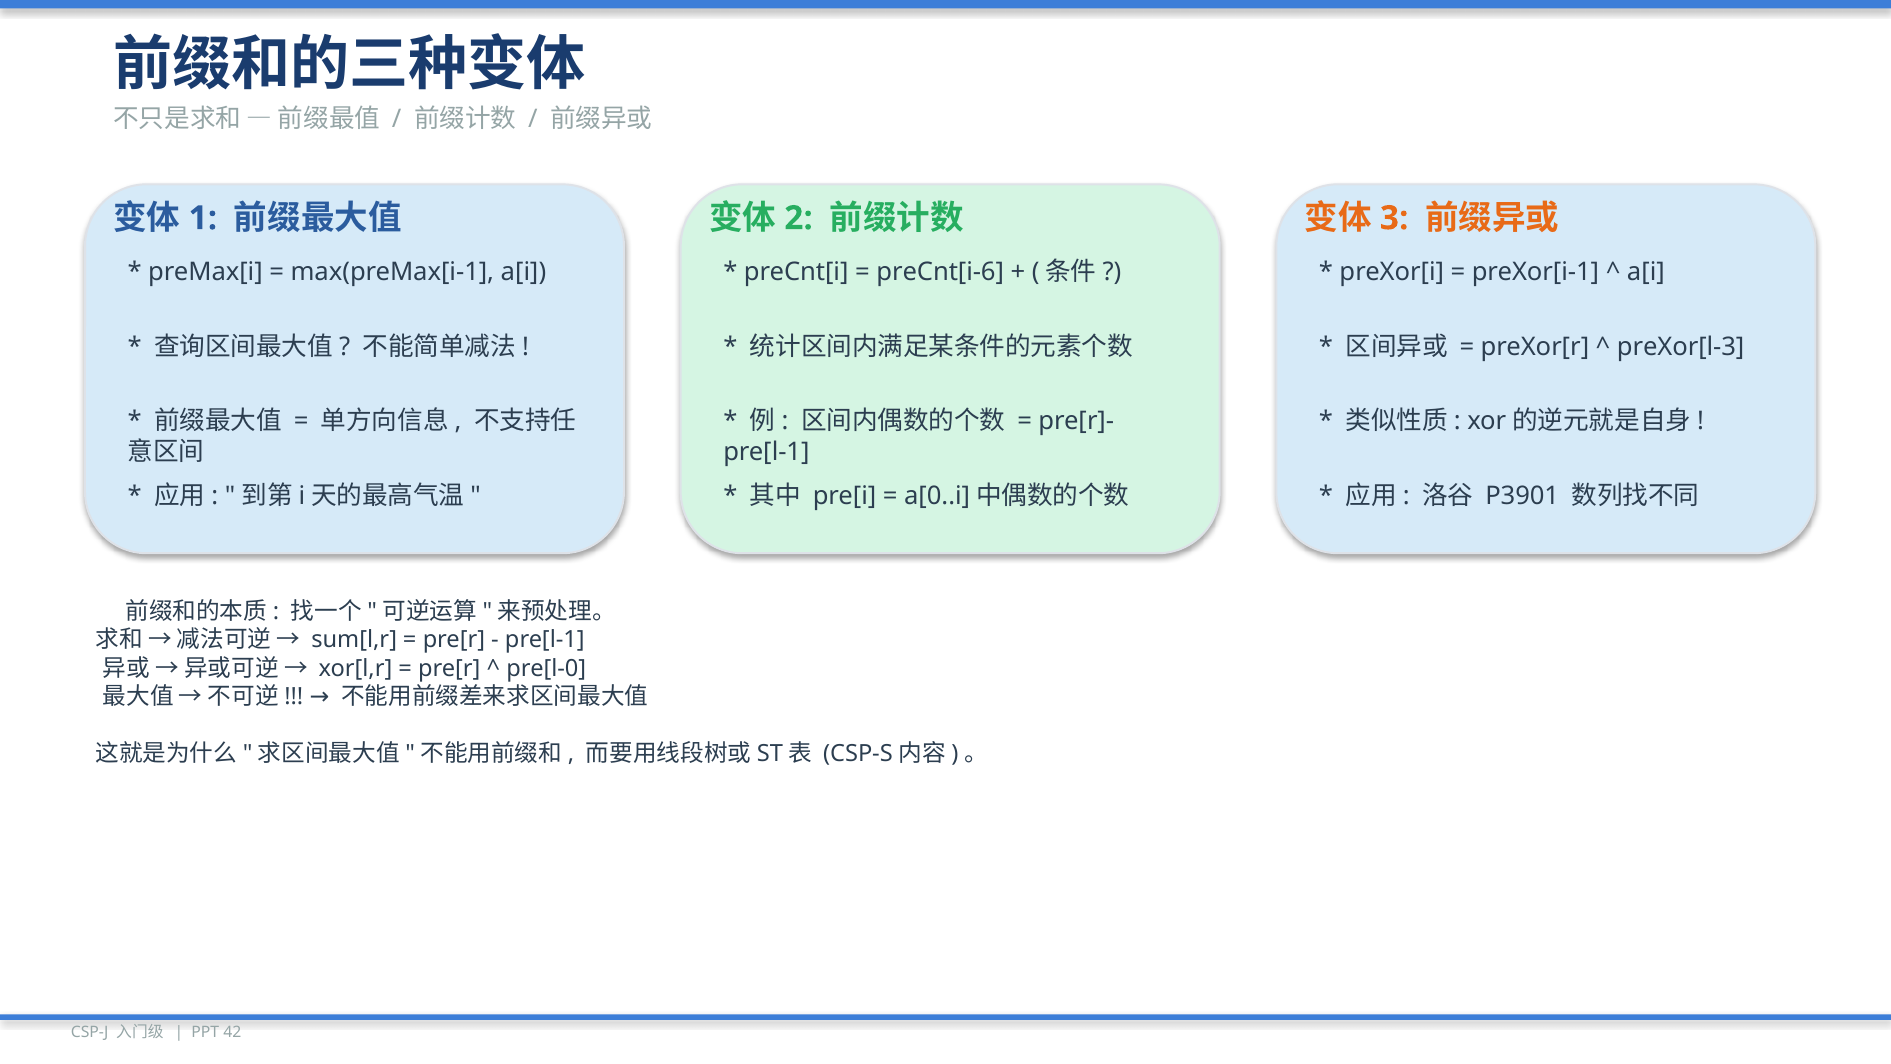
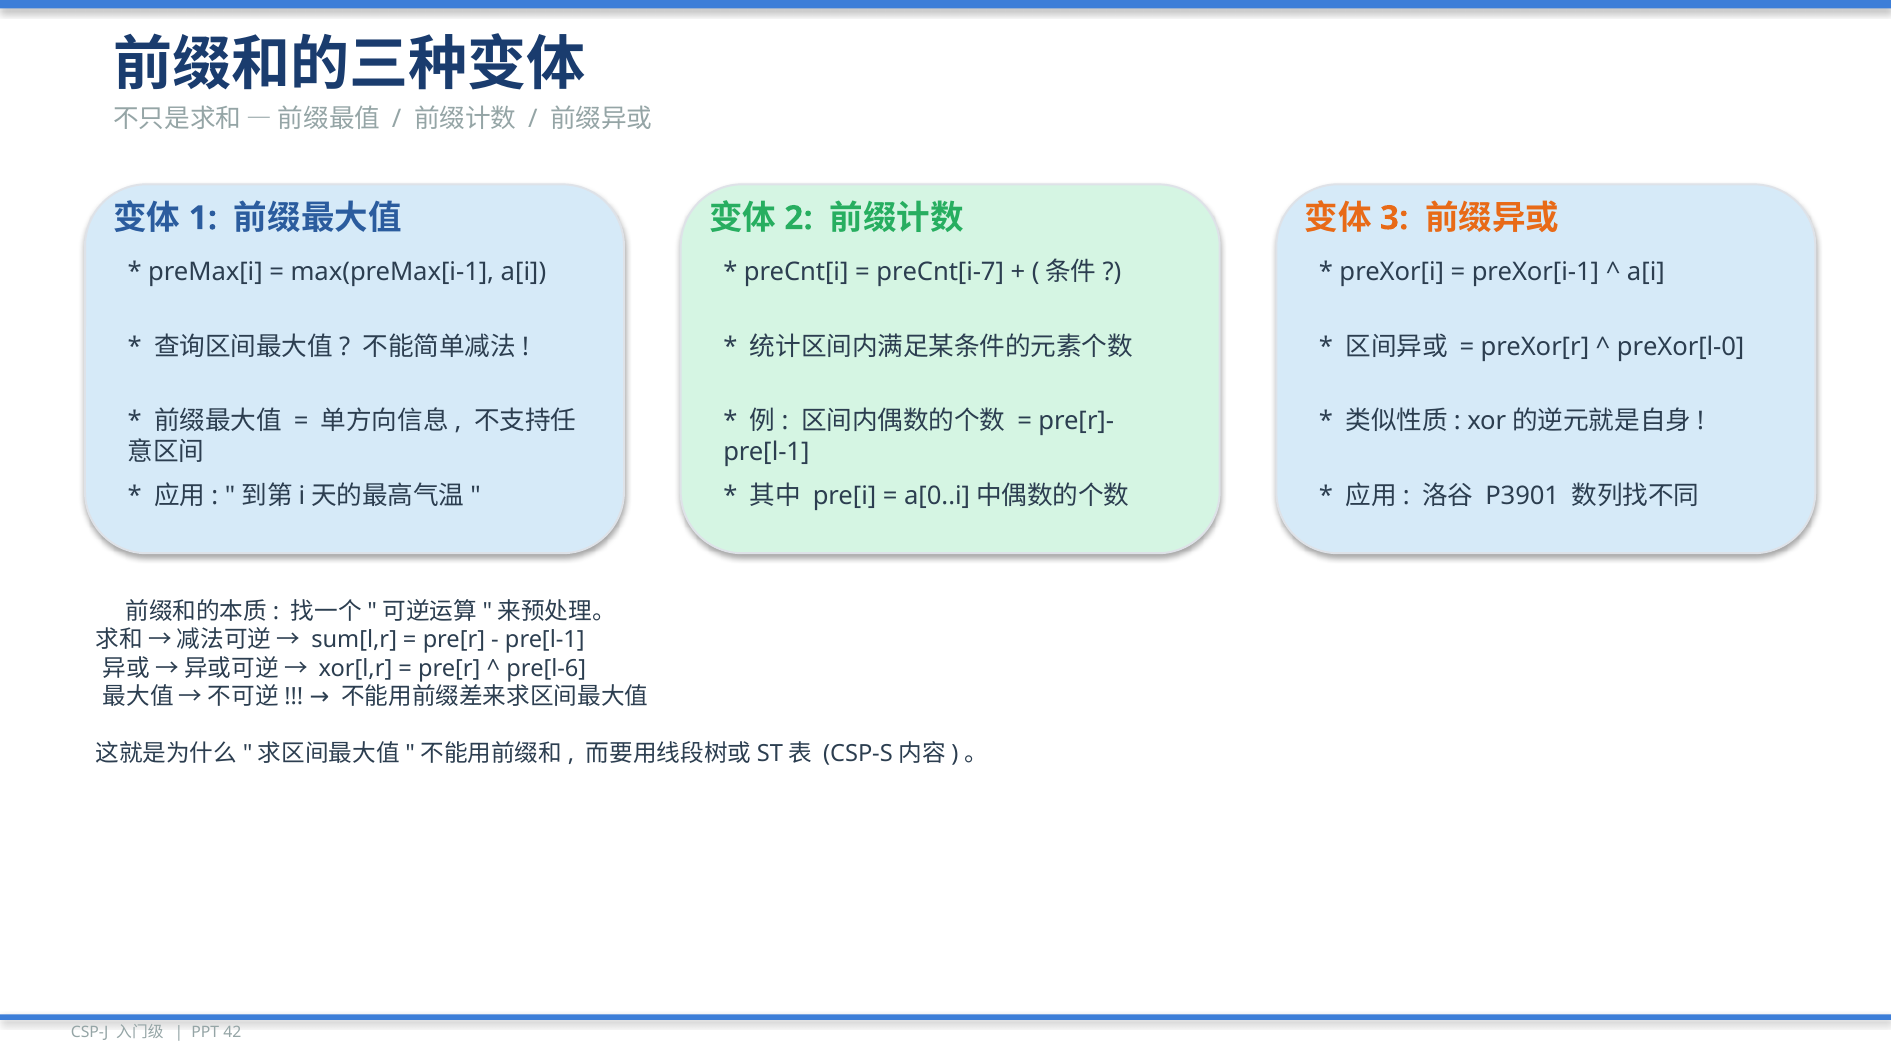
preCnt[i-6: preCnt[i-6 -> preCnt[i-7
preXor[l-3: preXor[l-3 -> preXor[l-0
pre[l-0: pre[l-0 -> pre[l-6
